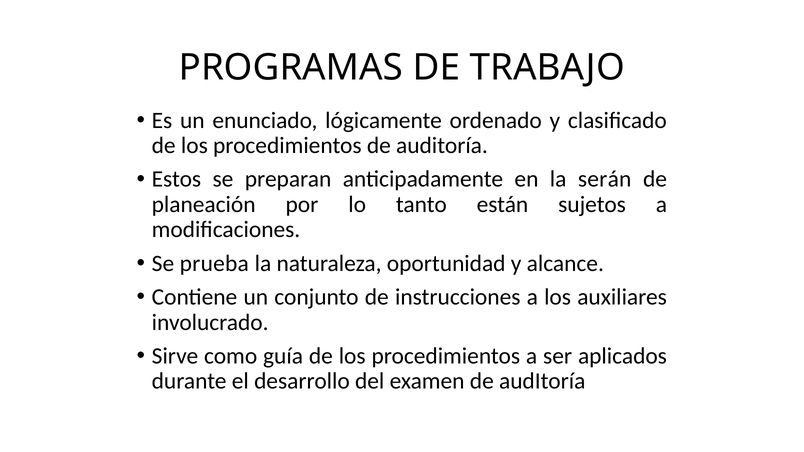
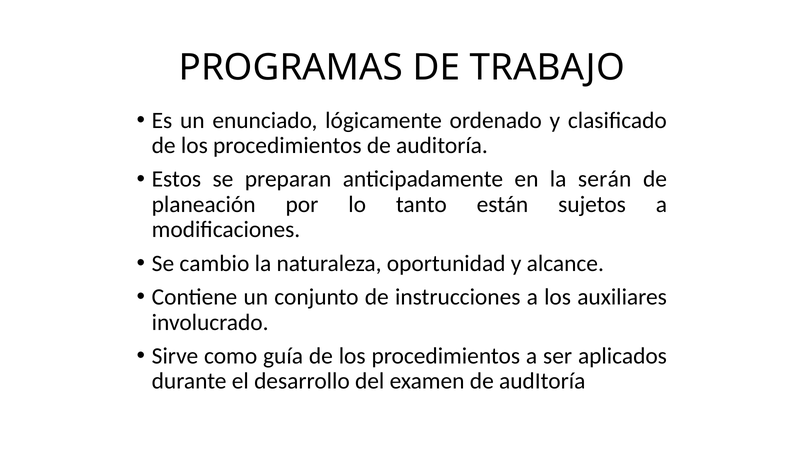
prueba: prueba -> cambio
